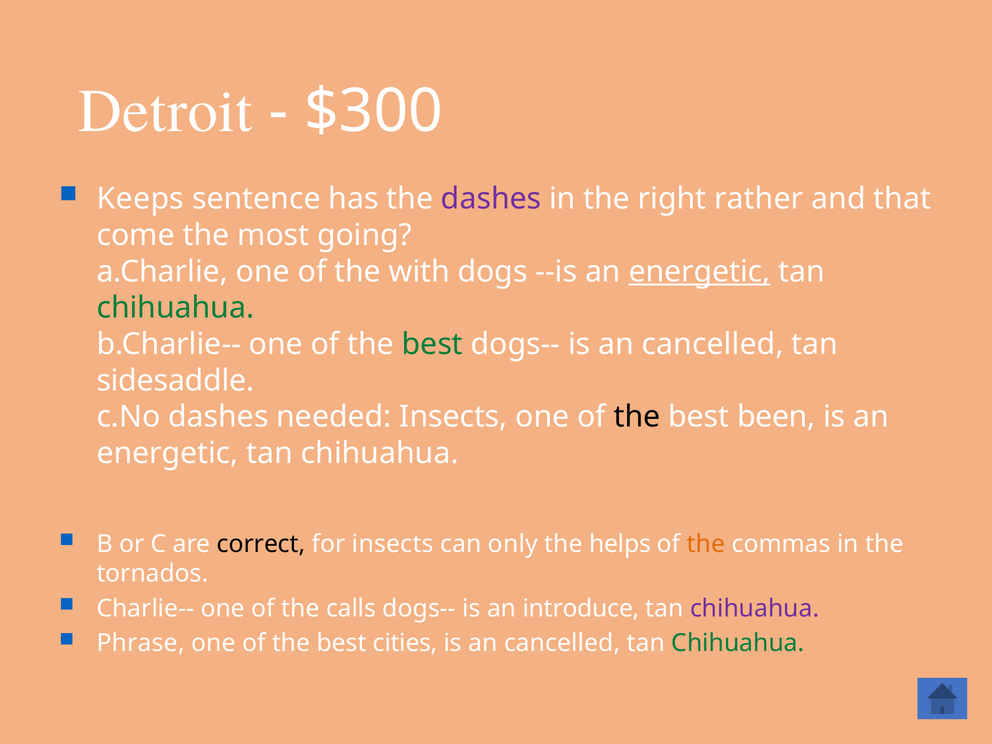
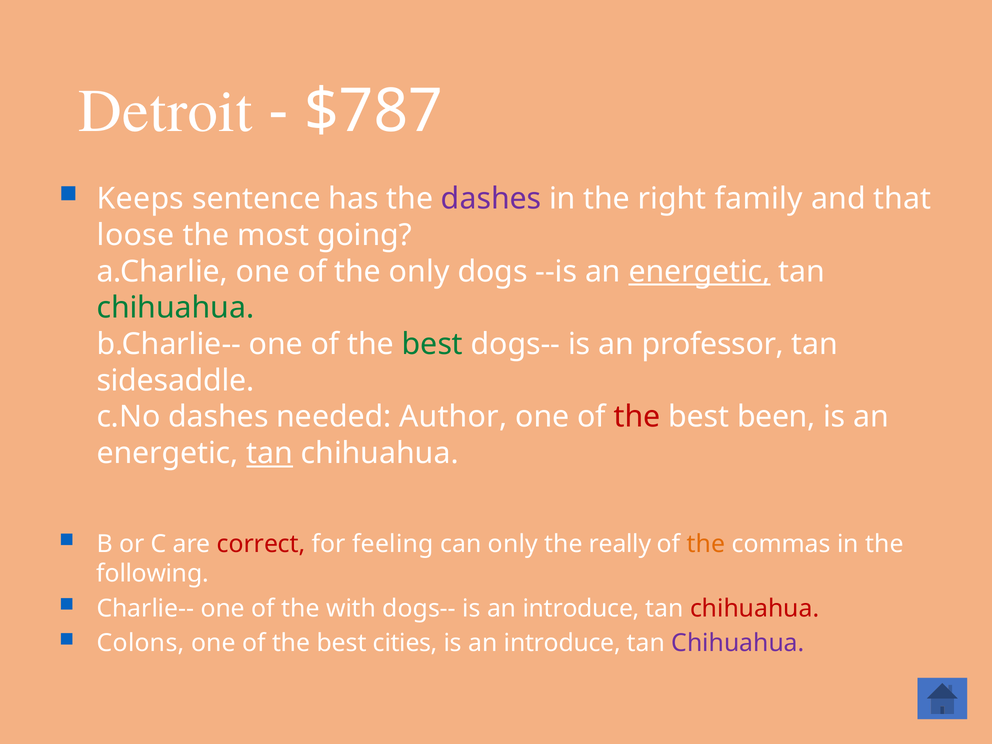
$300: $300 -> $787
rather: rather -> family
come: come -> loose
the with: with -> only
dogs-- is an cancelled: cancelled -> professor
needed Insects: Insects -> Author
the at (637, 417) colour: black -> red
tan at (270, 453) underline: none -> present
correct colour: black -> red
for insects: insects -> feeling
helps: helps -> really
tornados: tornados -> following
calls: calls -> with
chihuahua at (755, 608) colour: purple -> red
Phrase: Phrase -> Colons
cancelled at (562, 643): cancelled -> introduce
Chihuahua at (738, 643) colour: green -> purple
